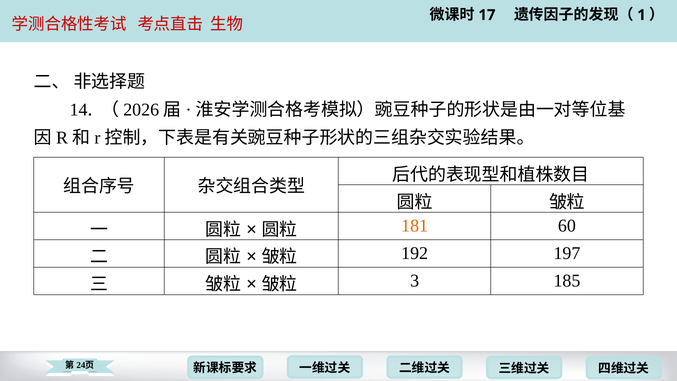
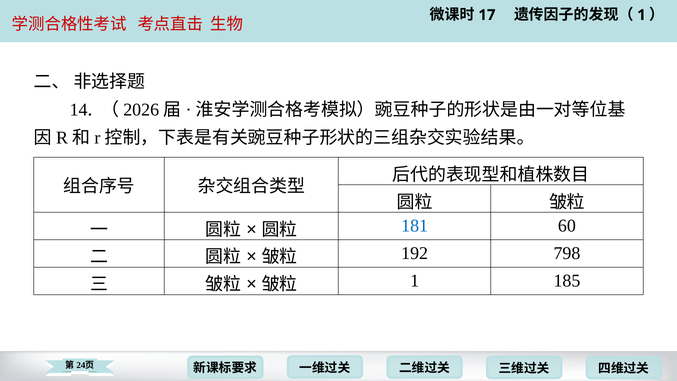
181 colour: orange -> blue
197: 197 -> 798
3 at (415, 281): 3 -> 1
